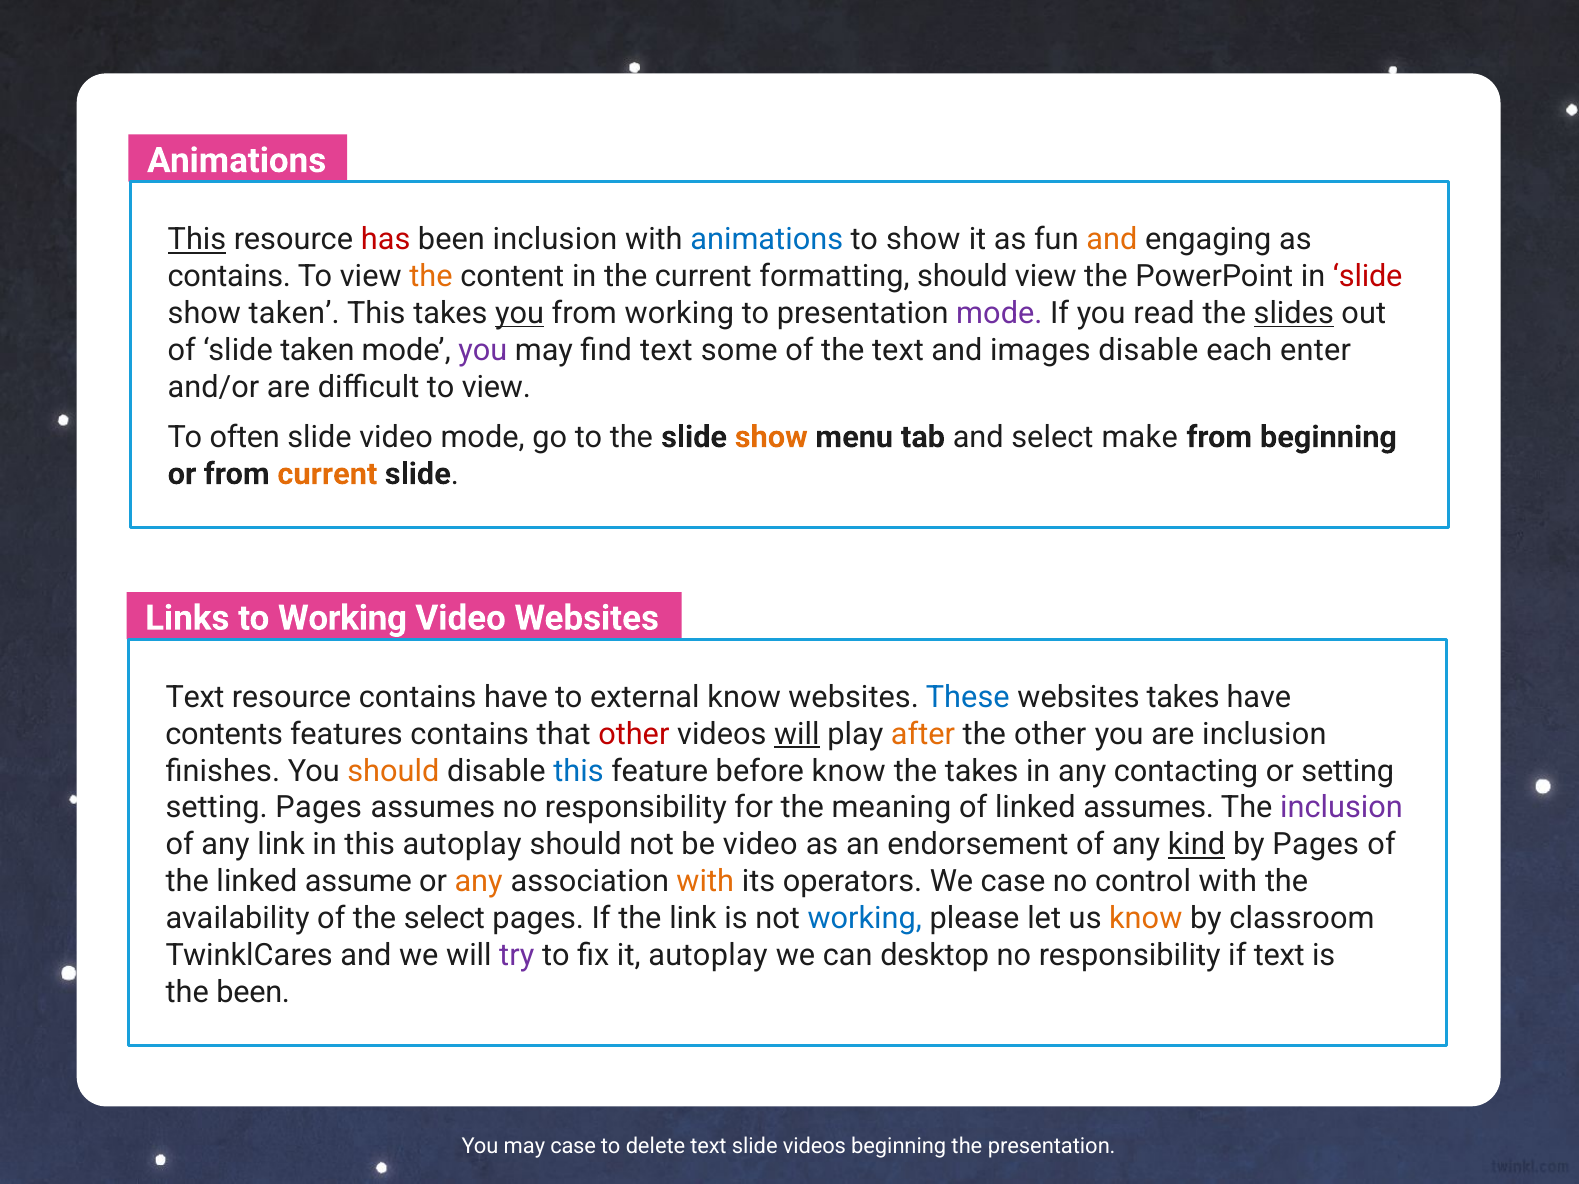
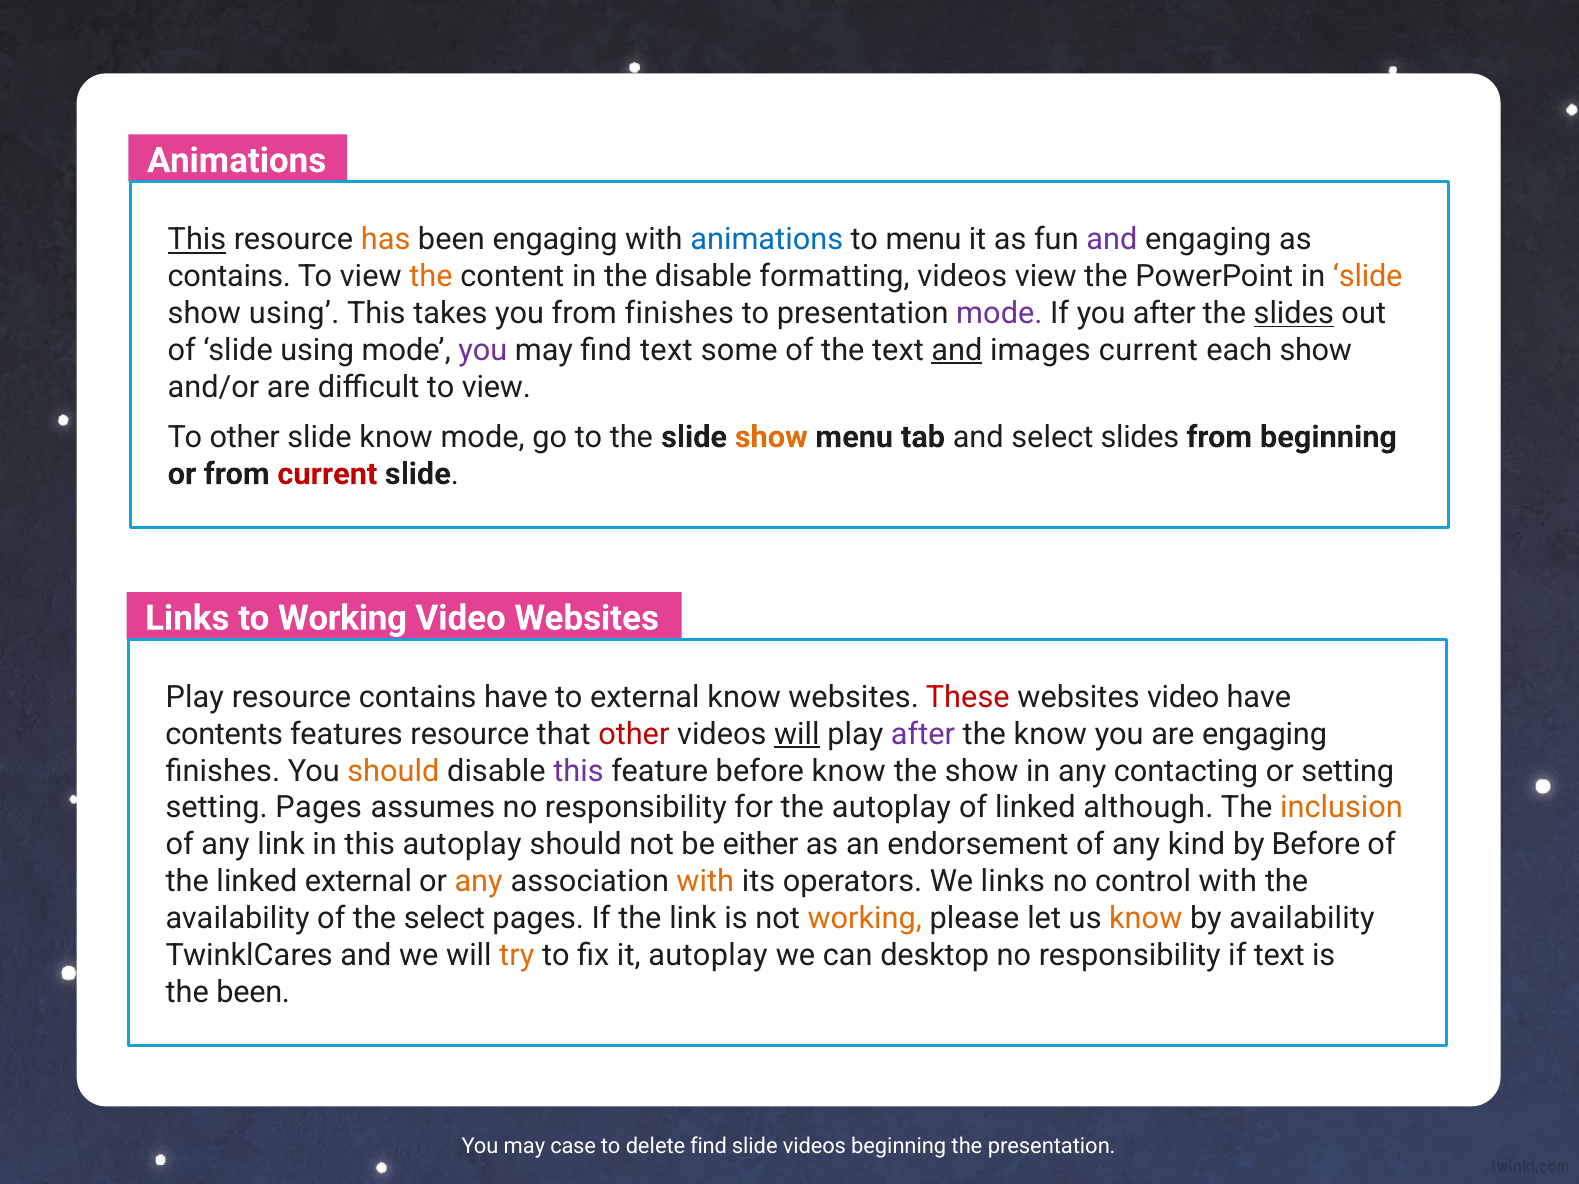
has colour: red -> orange
been inclusion: inclusion -> engaging
to show: show -> menu
and at (1112, 240) colour: orange -> purple
the current: current -> disable
formatting should: should -> videos
slide at (1368, 277) colour: red -> orange
show taken: taken -> using
you at (520, 313) underline: present -> none
from working: working -> finishes
you read: read -> after
slide taken: taken -> using
and at (957, 350) underline: none -> present
images disable: disable -> current
each enter: enter -> show
To often: often -> other
slide video: video -> know
select make: make -> slides
current at (327, 474) colour: orange -> red
Text at (195, 697): Text -> Play
These colour: blue -> red
websites takes: takes -> video
features contains: contains -> resource
after at (923, 734) colour: orange -> purple
the other: other -> know
are inclusion: inclusion -> engaging
this at (579, 771) colour: blue -> purple
the takes: takes -> show
the meaning: meaning -> autoplay
linked assumes: assumes -> although
inclusion at (1342, 808) colour: purple -> orange
be video: video -> either
kind underline: present -> none
by Pages: Pages -> Before
linked assume: assume -> external
We case: case -> links
working at (865, 918) colour: blue -> orange
by classroom: classroom -> availability
try colour: purple -> orange
delete text: text -> find
